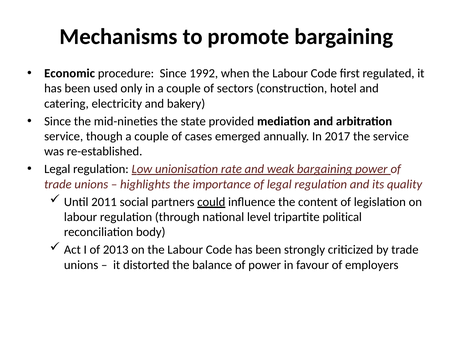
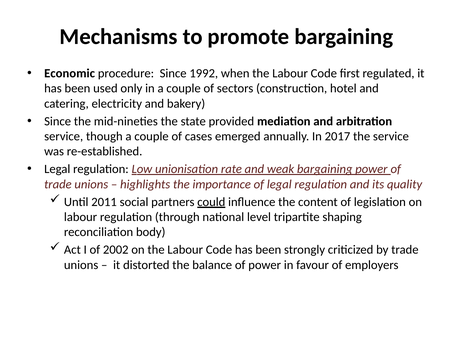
political: political -> shaping
2013: 2013 -> 2002
